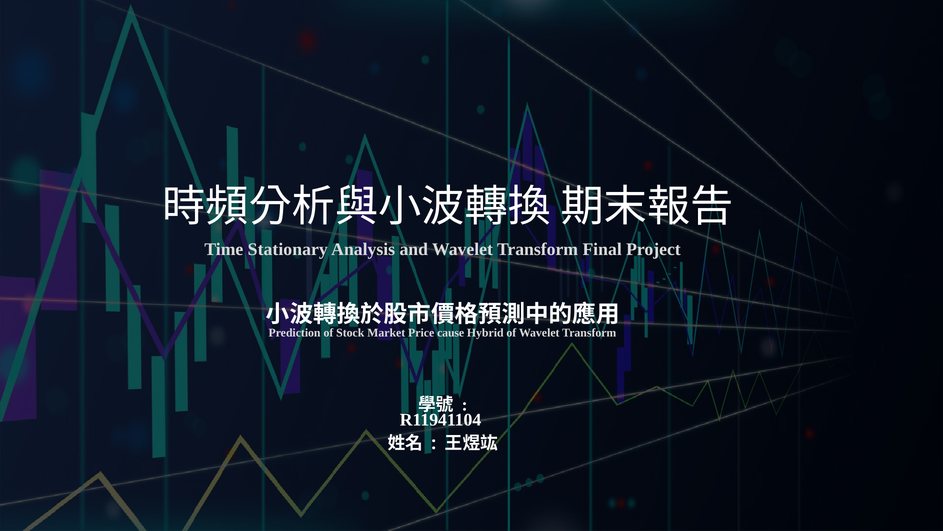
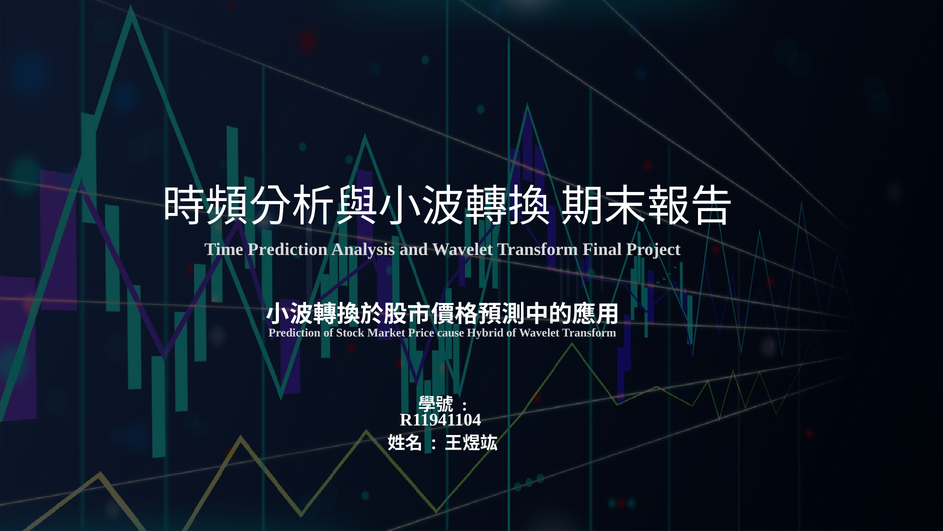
Time Stationary: Stationary -> Prediction
